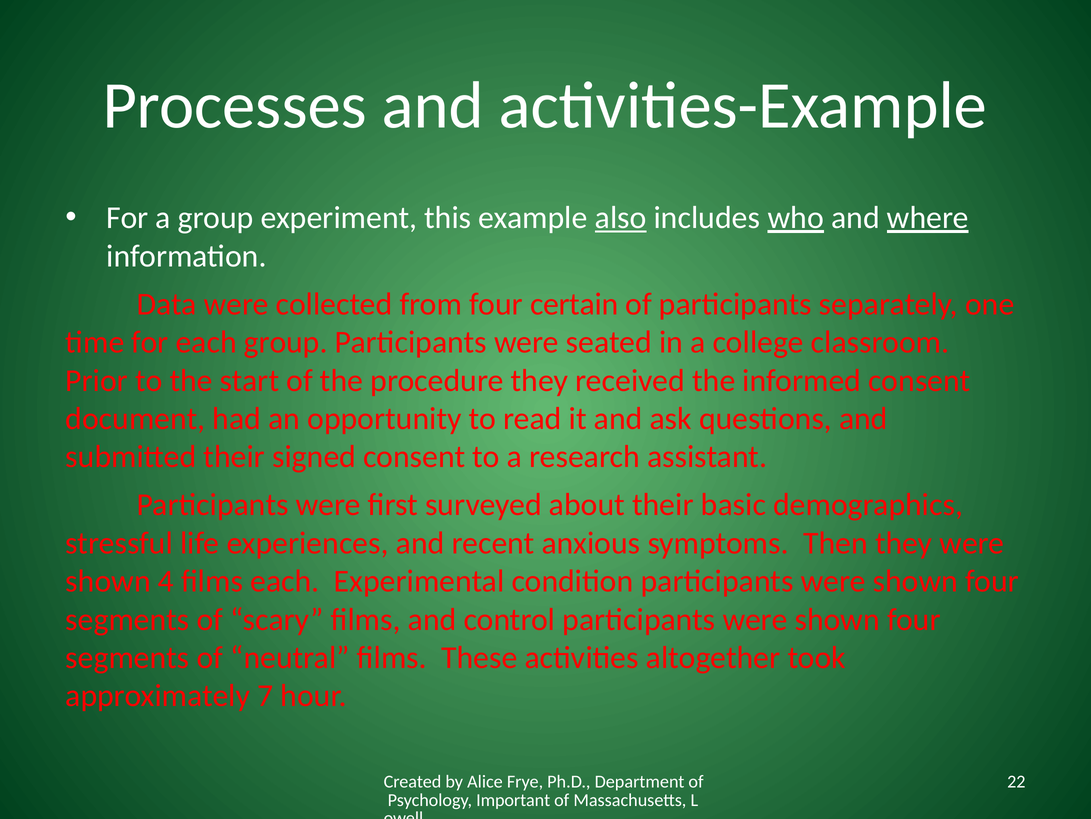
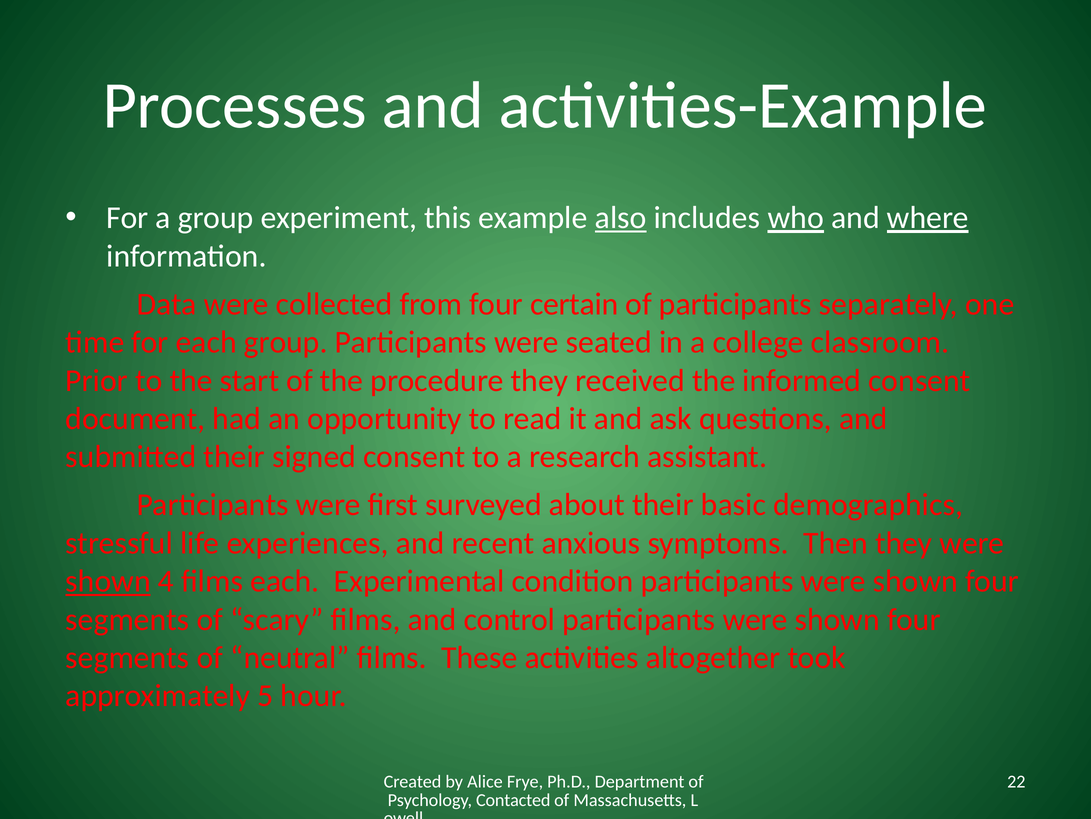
shown at (108, 581) underline: none -> present
7: 7 -> 5
Important: Important -> Contacted
